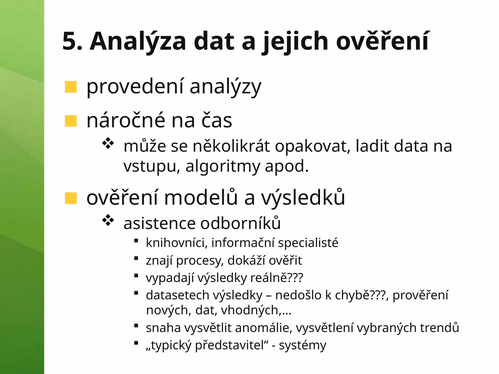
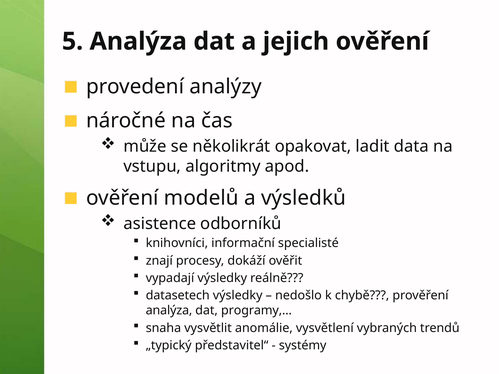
nových at (169, 311): nových -> analýza
vhodných,…: vhodných,… -> programy,…
